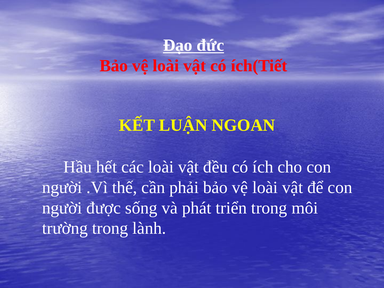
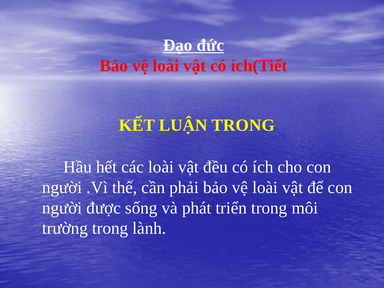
LUẬN NGOAN: NGOAN -> TRONG
